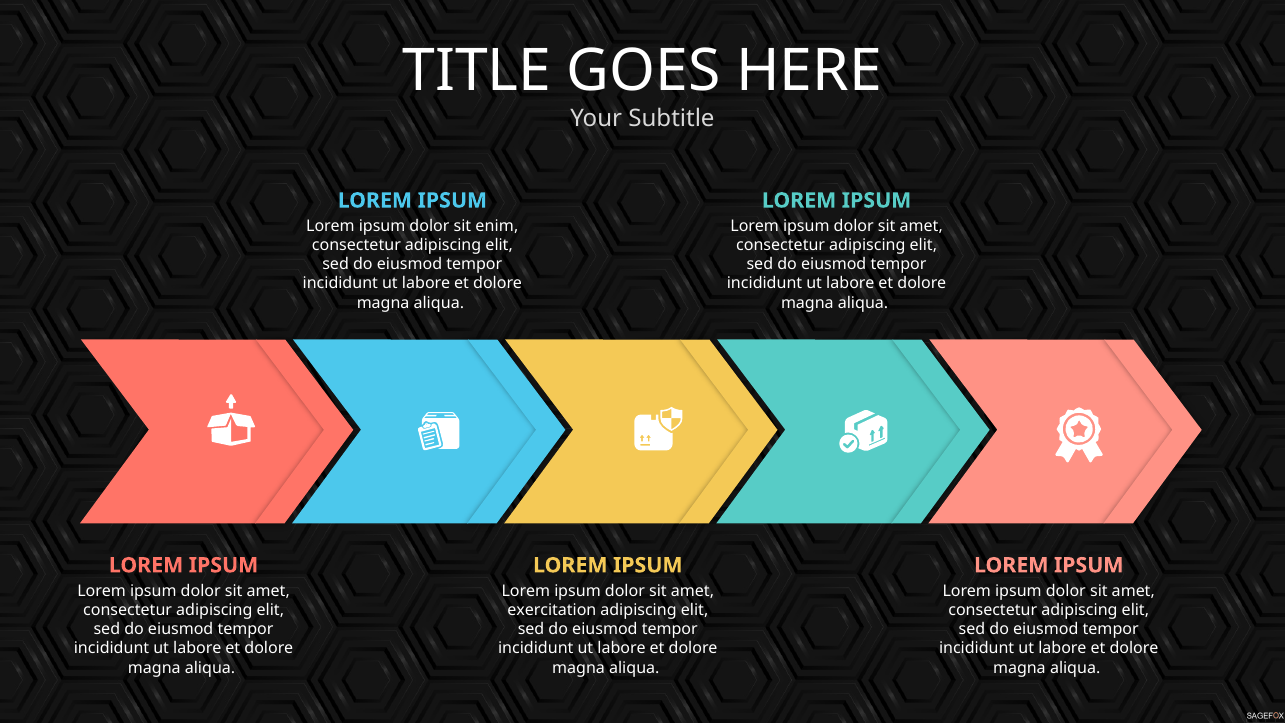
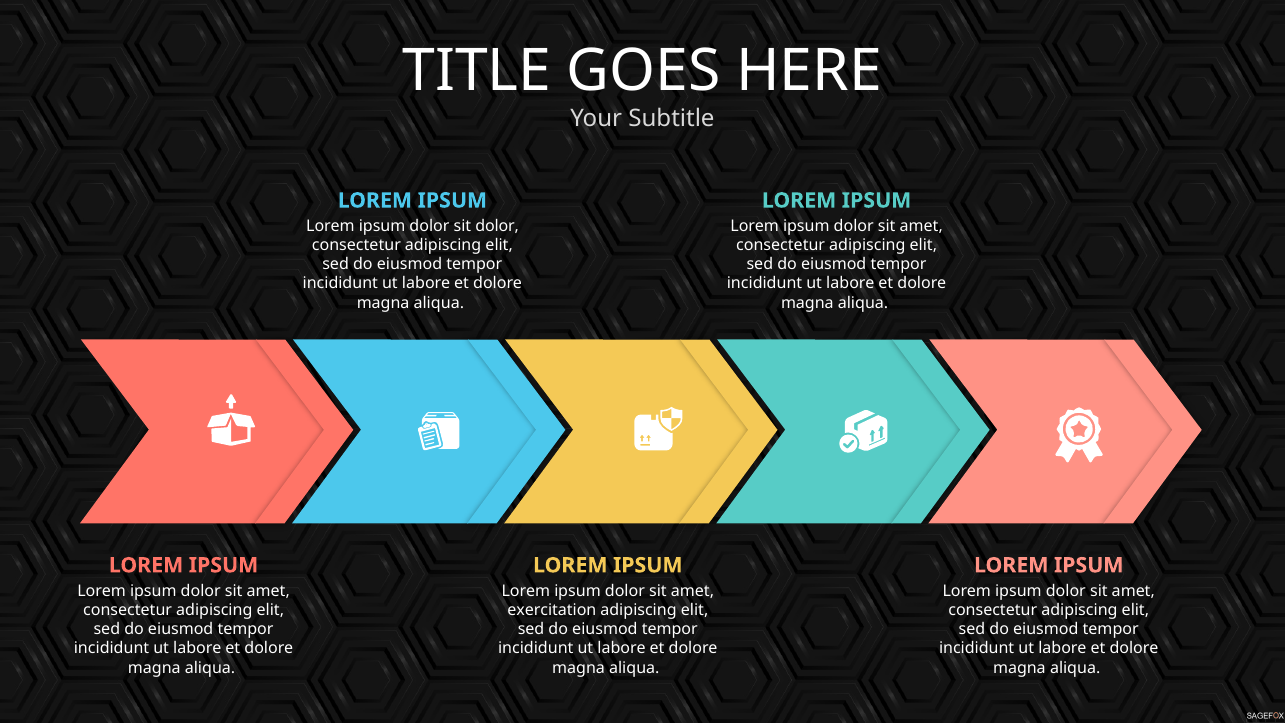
sit enim: enim -> dolor
